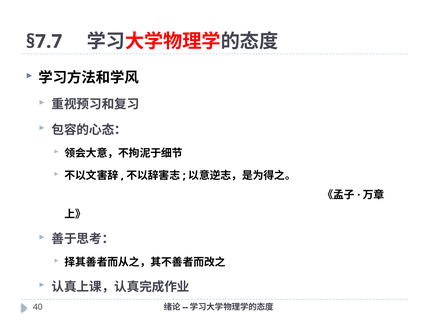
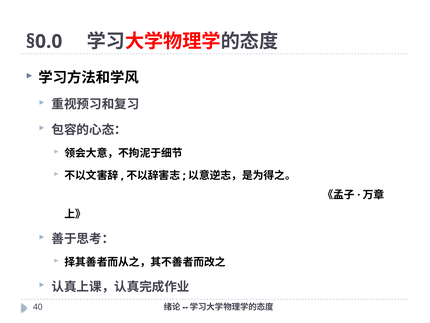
§7.7: §7.7 -> §0.0
